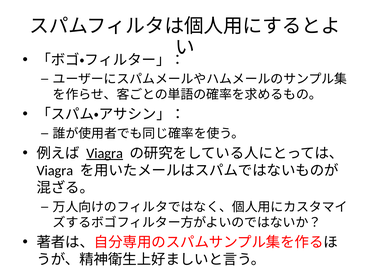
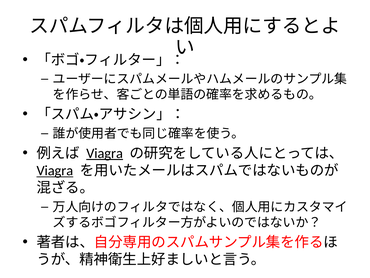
Viagra at (55, 170) underline: none -> present
